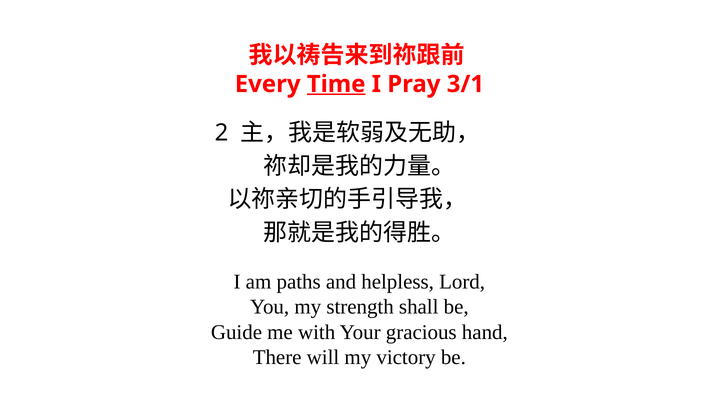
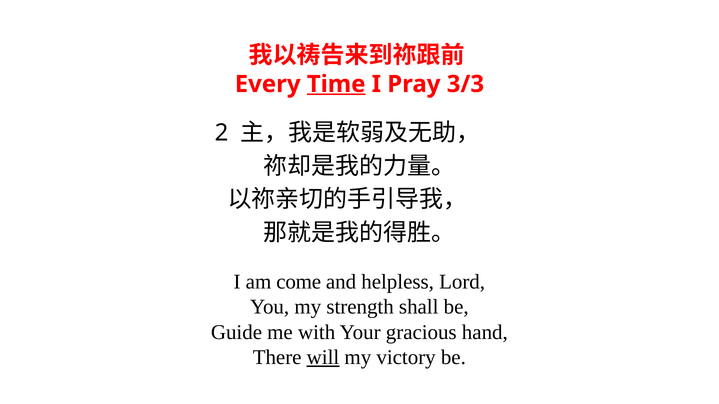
3/1: 3/1 -> 3/3
paths: paths -> come
will underline: none -> present
